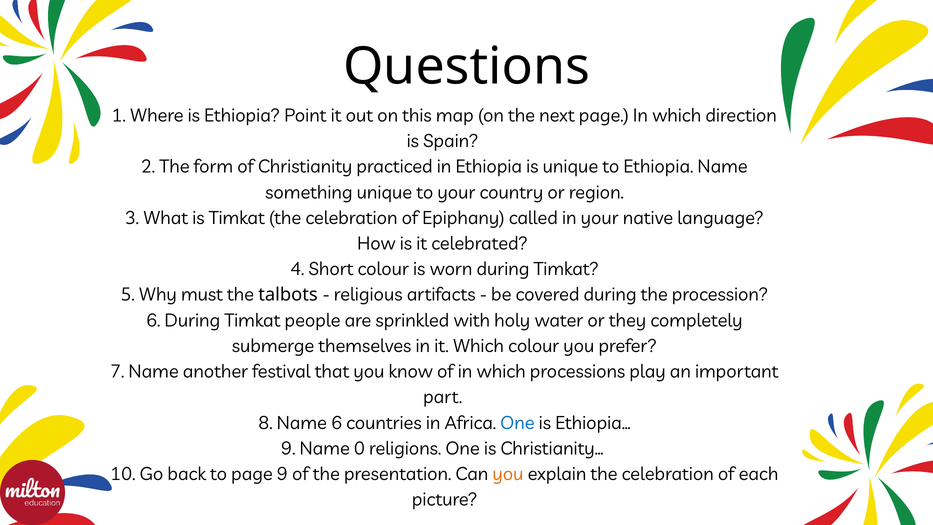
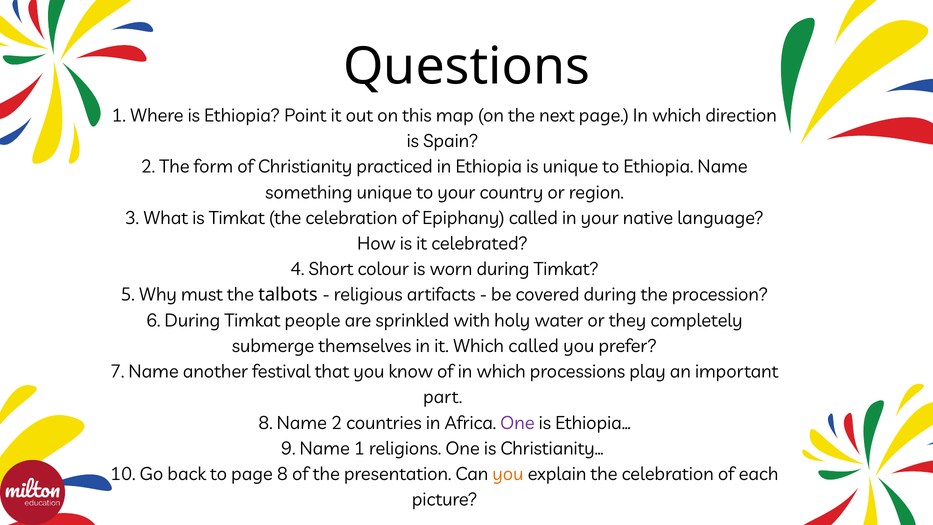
Which colour: colour -> called
Name 6: 6 -> 2
One at (517, 423) colour: blue -> purple
Name 0: 0 -> 1
page 9: 9 -> 8
